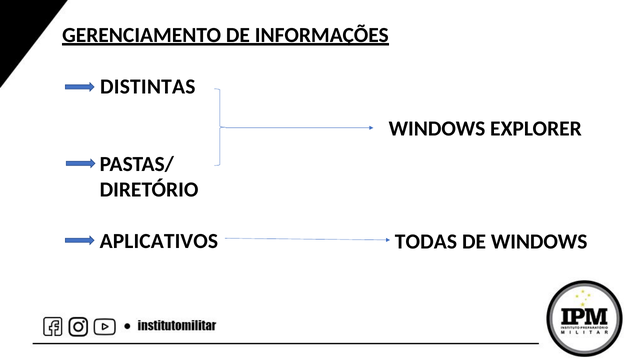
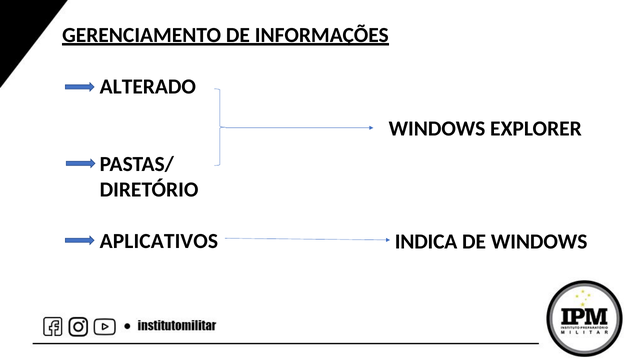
DISTINTAS: DISTINTAS -> ALTERADO
TODAS: TODAS -> INDICA
